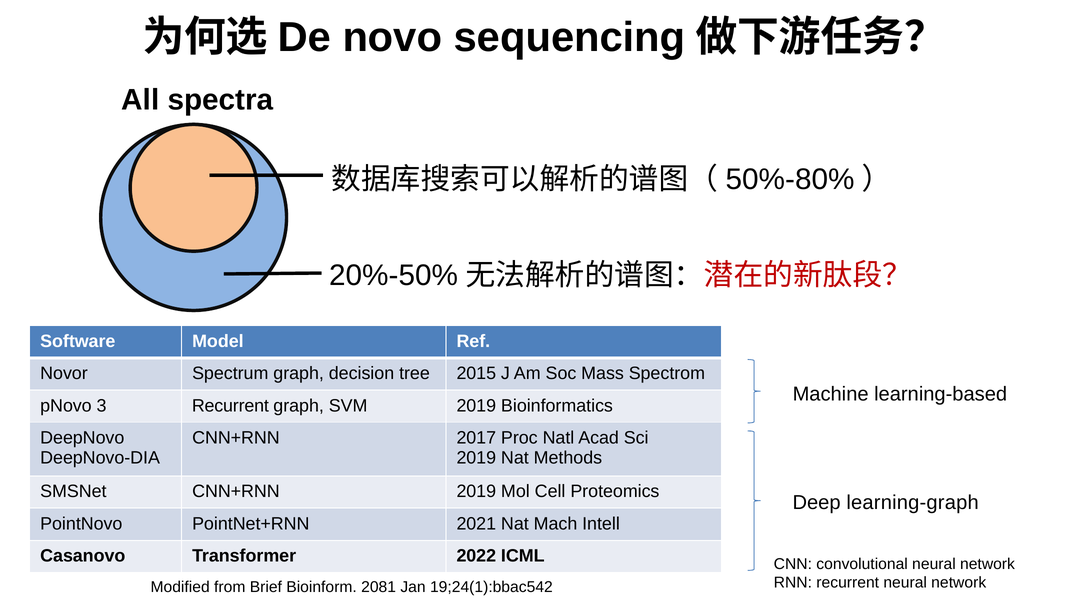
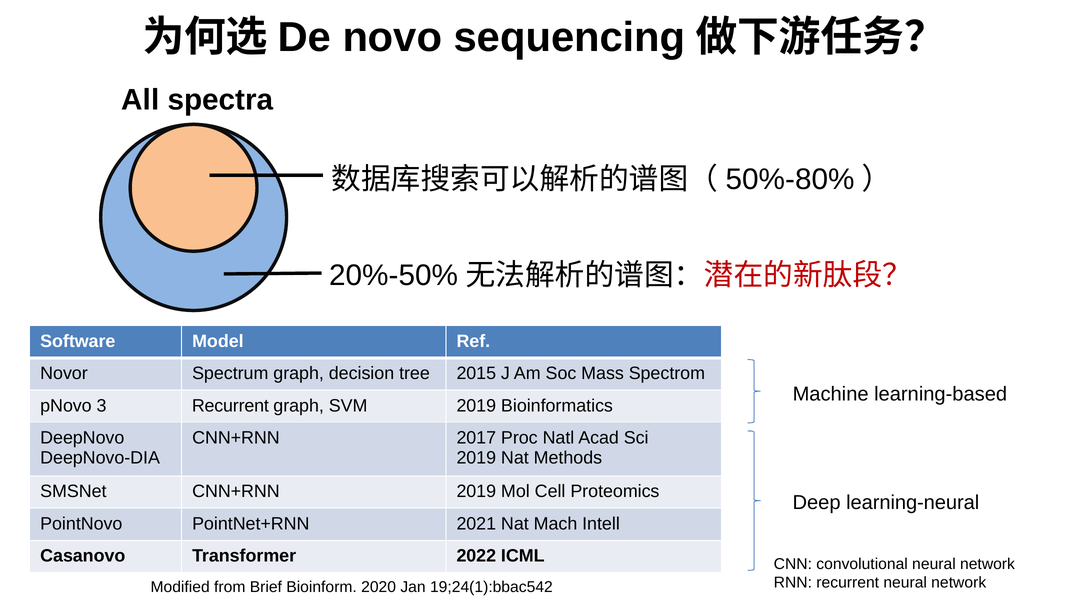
learning-graph: learning-graph -> learning-neural
2081: 2081 -> 2020
